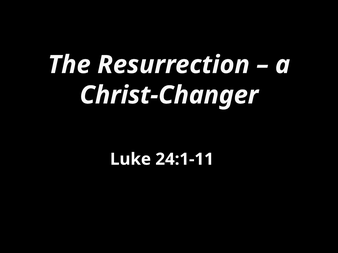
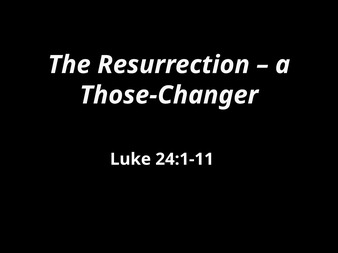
Christ-Changer: Christ-Changer -> Those-Changer
